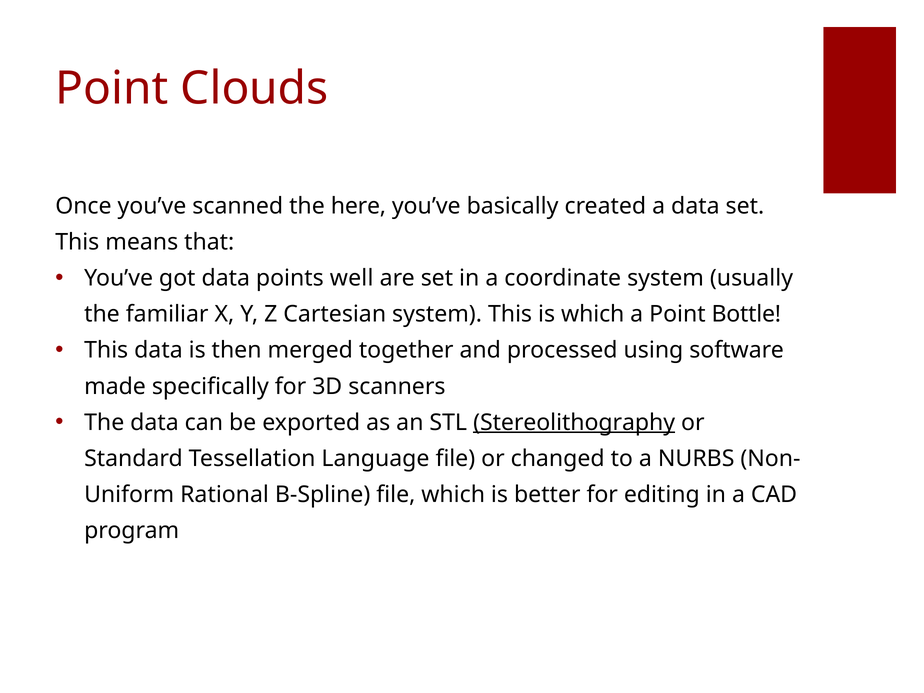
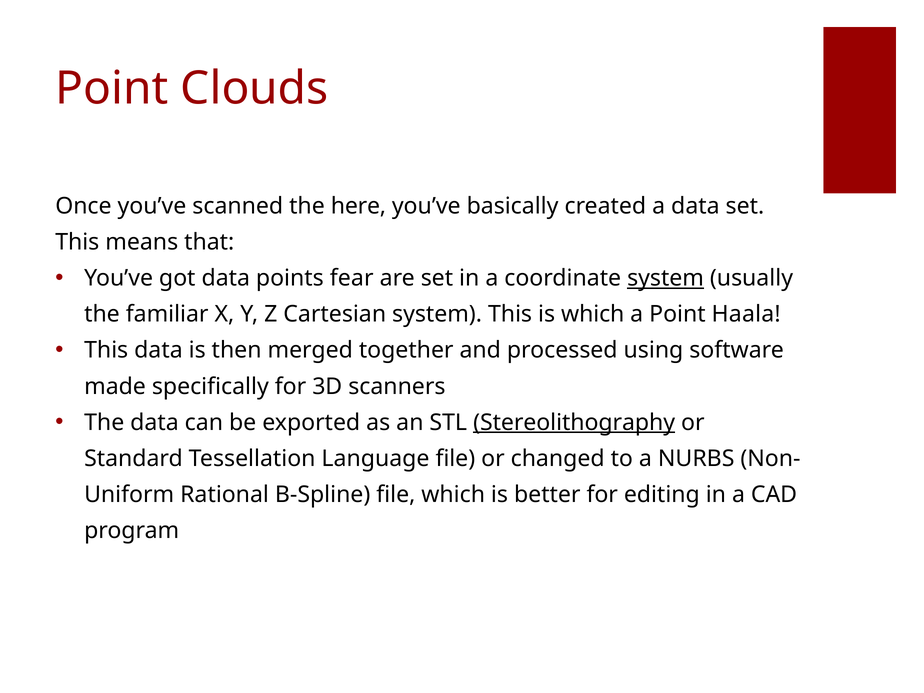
well: well -> fear
system at (666, 278) underline: none -> present
Bottle: Bottle -> Haala
